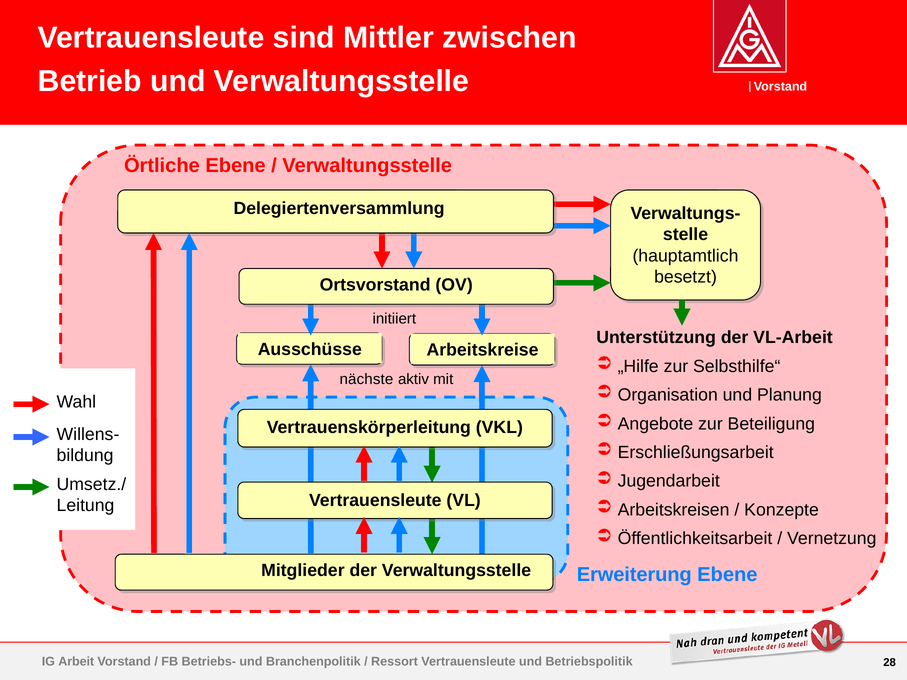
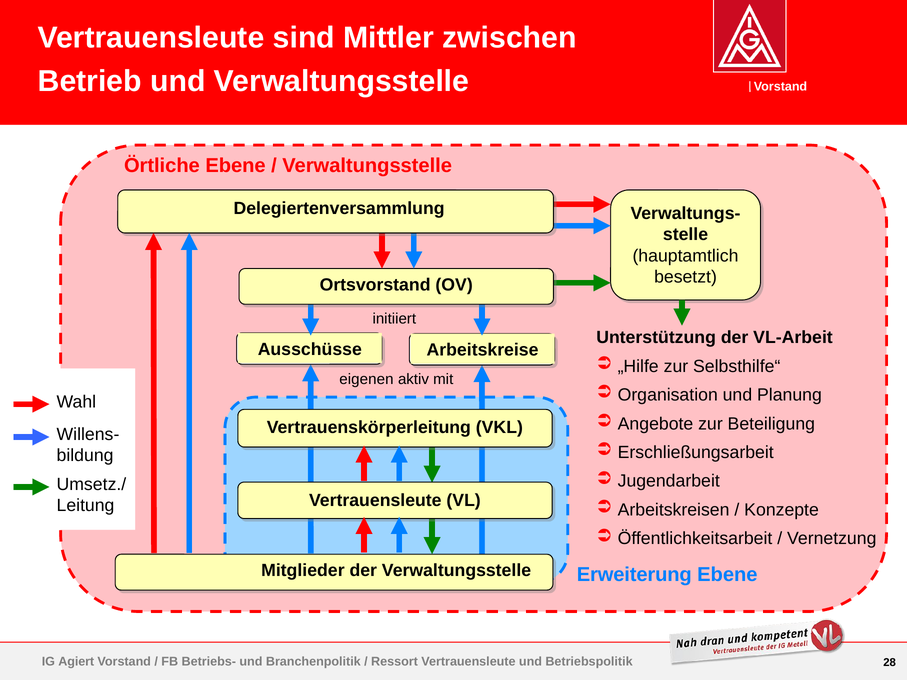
nächste: nächste -> eigenen
Arbeit: Arbeit -> Agiert
